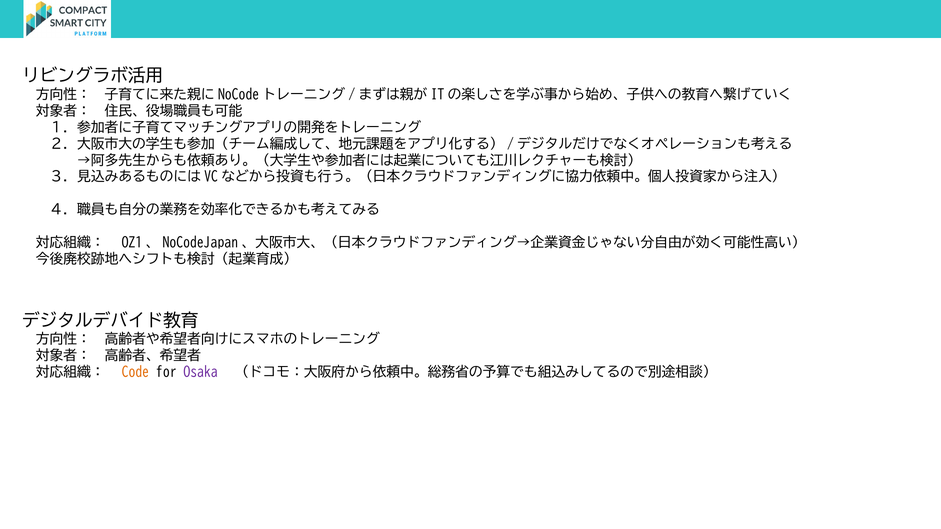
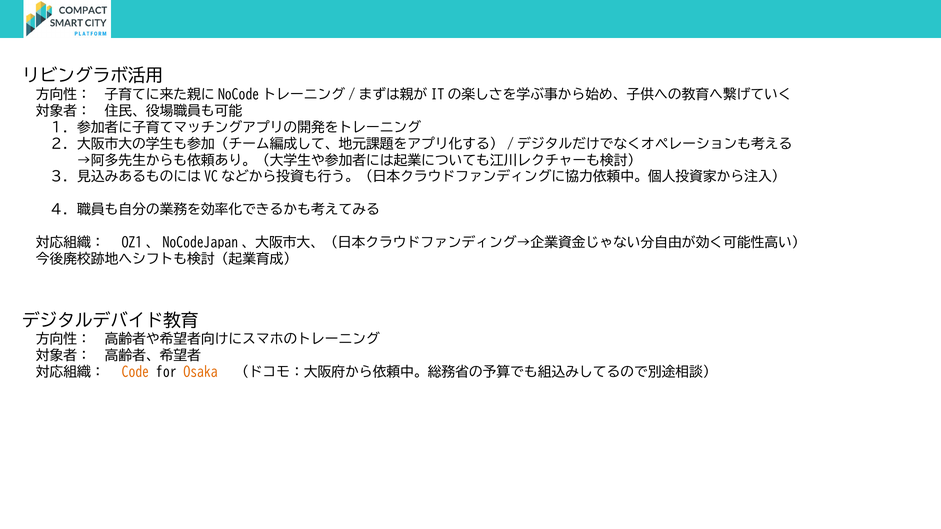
Osaka colour: purple -> orange
